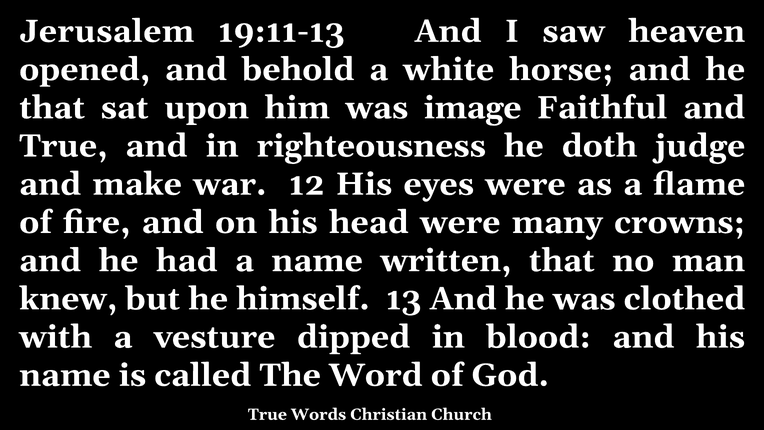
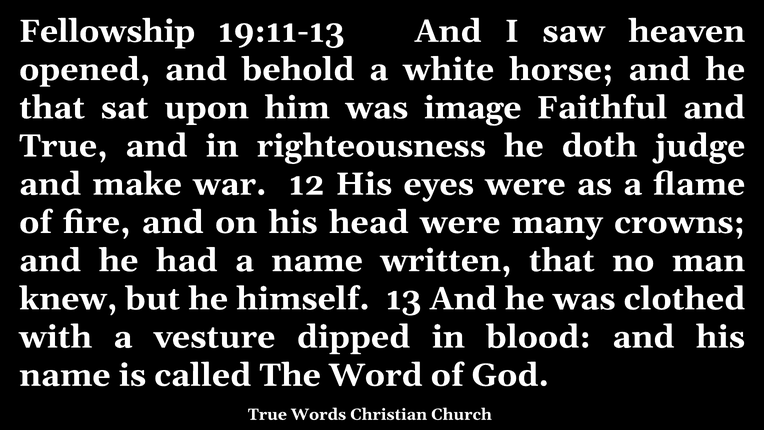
Jerusalem: Jerusalem -> Fellowship
